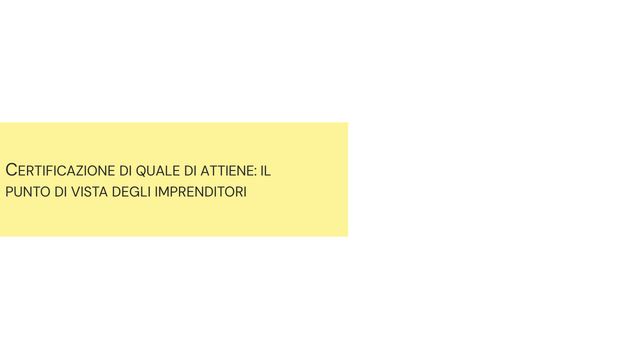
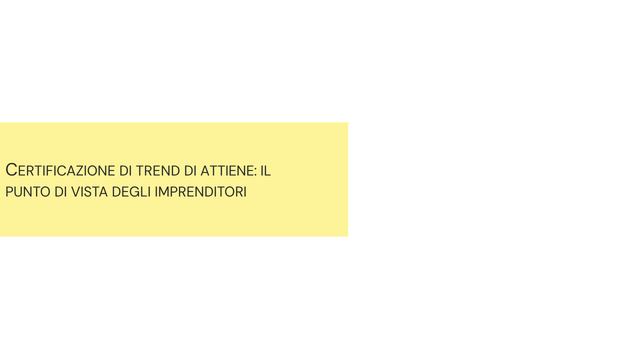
QUALE: QUALE -> TREND
